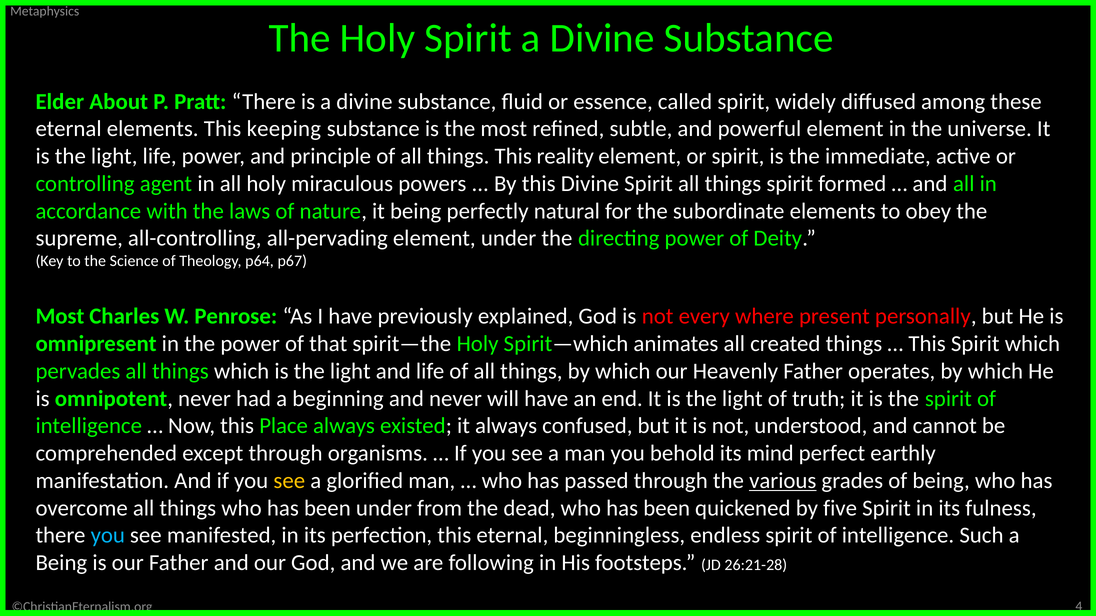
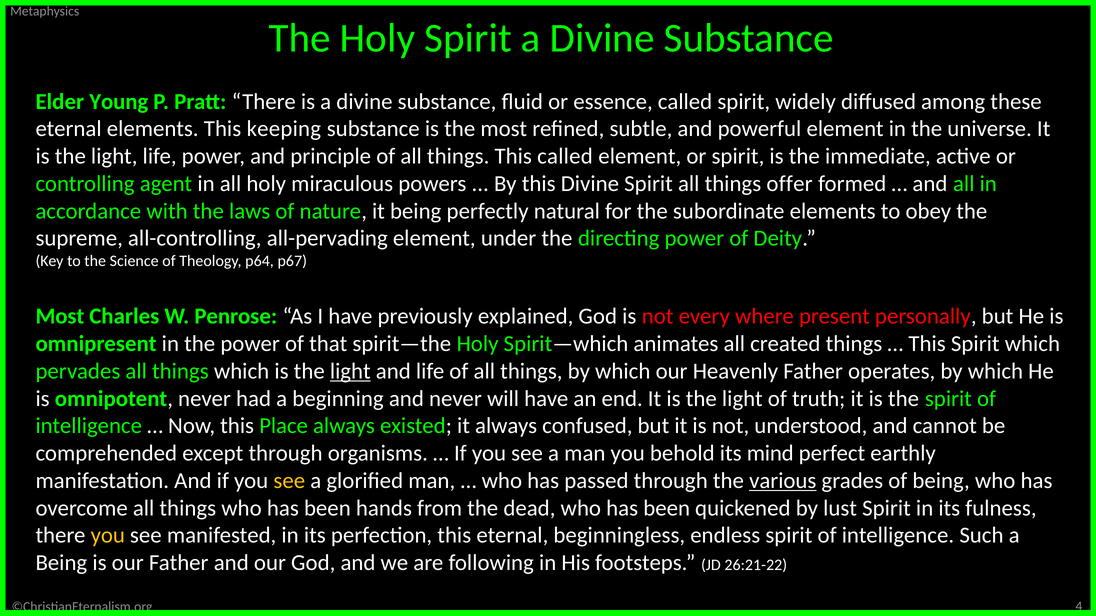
About: About -> Young
This reality: reality -> called
things spirit: spirit -> offer
light at (350, 371) underline: none -> present
been under: under -> hands
five: five -> lust
you at (108, 536) colour: light blue -> yellow
26:21-28: 26:21-28 -> 26:21-22
